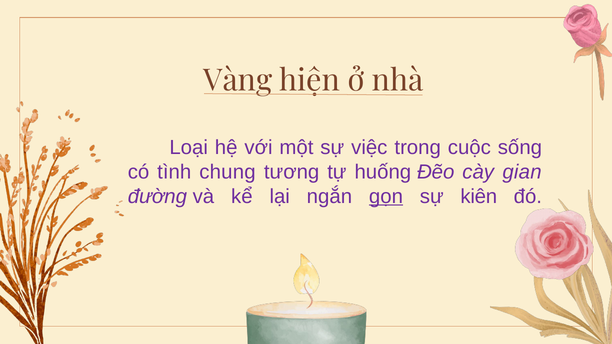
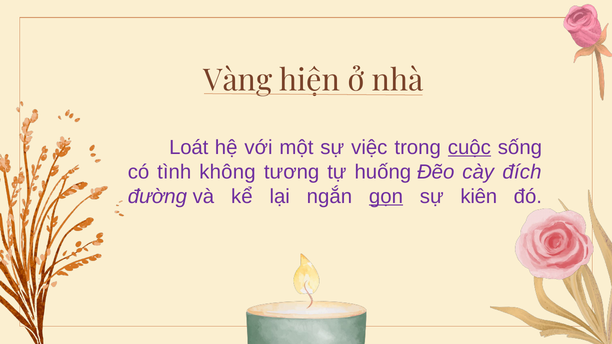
Loại: Loại -> Loát
cuộc underline: none -> present
chung: chung -> không
gian: gian -> đích
